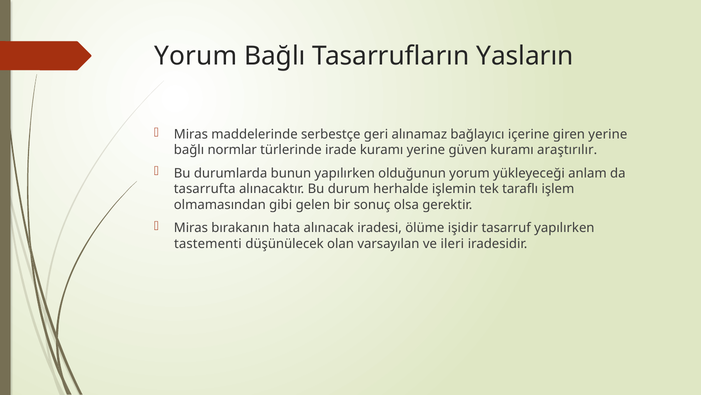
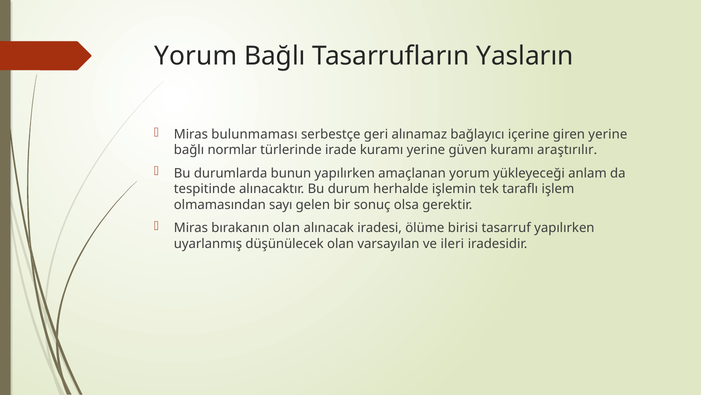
maddelerinde: maddelerinde -> bulunmaması
olduğunun: olduğunun -> amaçlanan
tasarrufta: tasarrufta -> tespitinde
gibi: gibi -> sayı
bırakanın hata: hata -> olan
işidir: işidir -> birisi
tastementi: tastementi -> uyarlanmış
